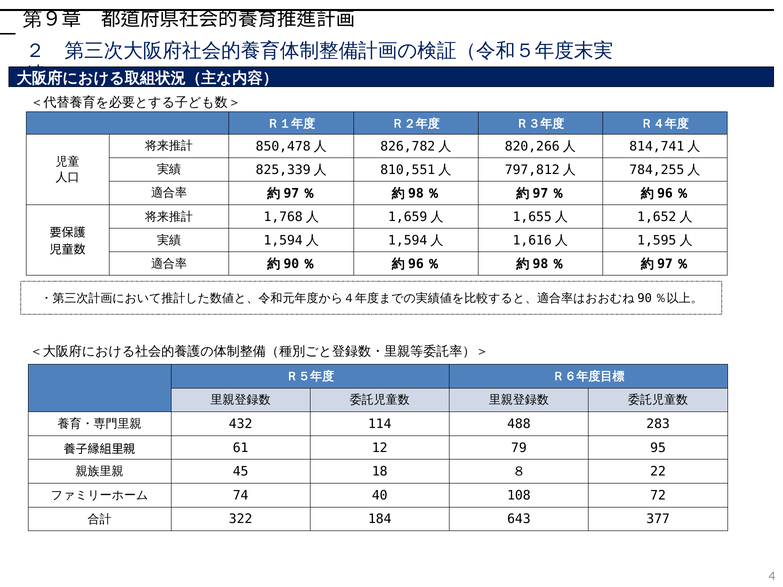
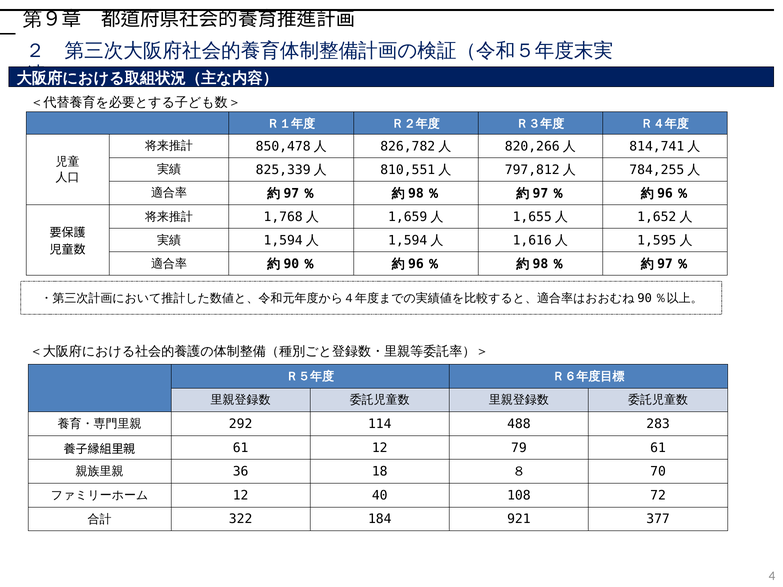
432: 432 -> 292
79 95: 95 -> 61
45: 45 -> 36
22: 22 -> 70
74 at (241, 496): 74 -> 12
643: 643 -> 921
